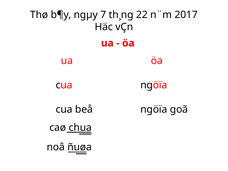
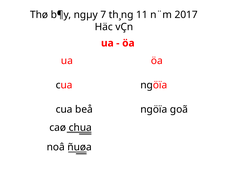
22: 22 -> 11
